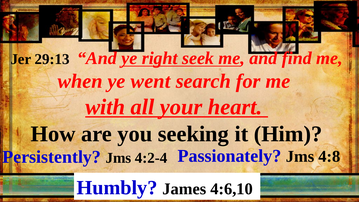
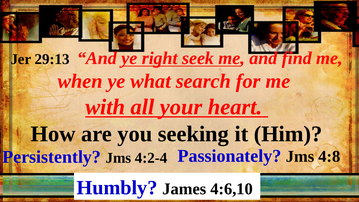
went: went -> what
